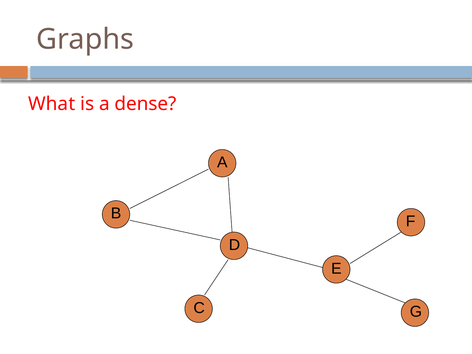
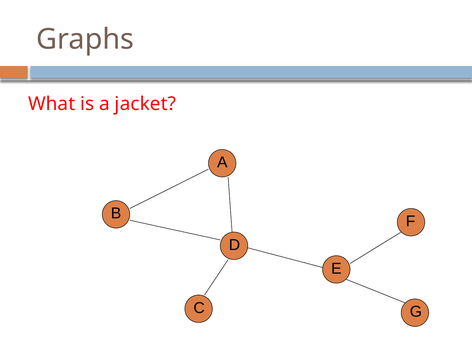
dense: dense -> jacket
